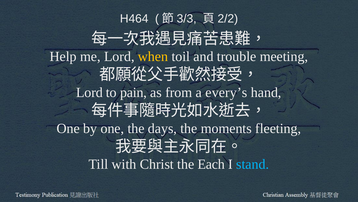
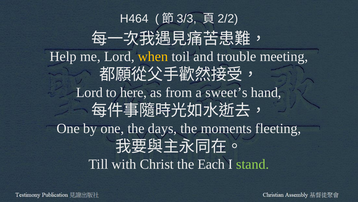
pain: pain -> here
every’s: every’s -> sweet’s
stand colour: light blue -> light green
